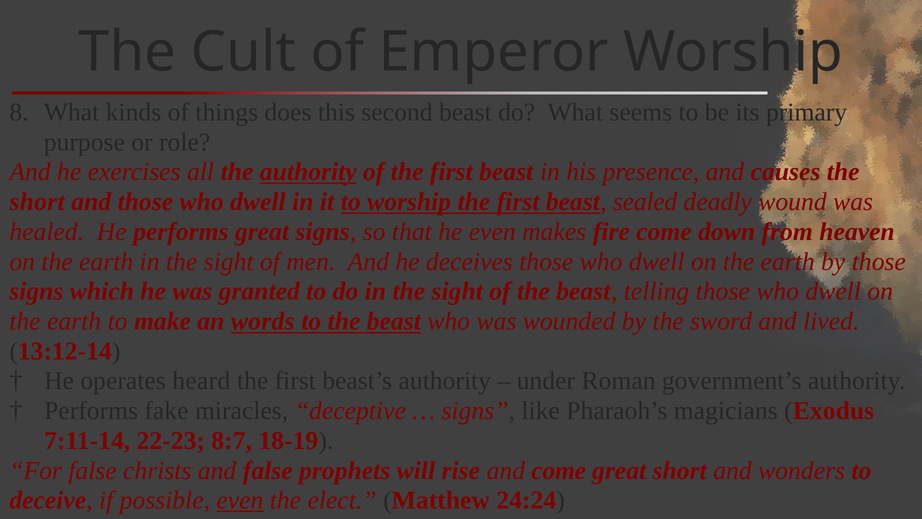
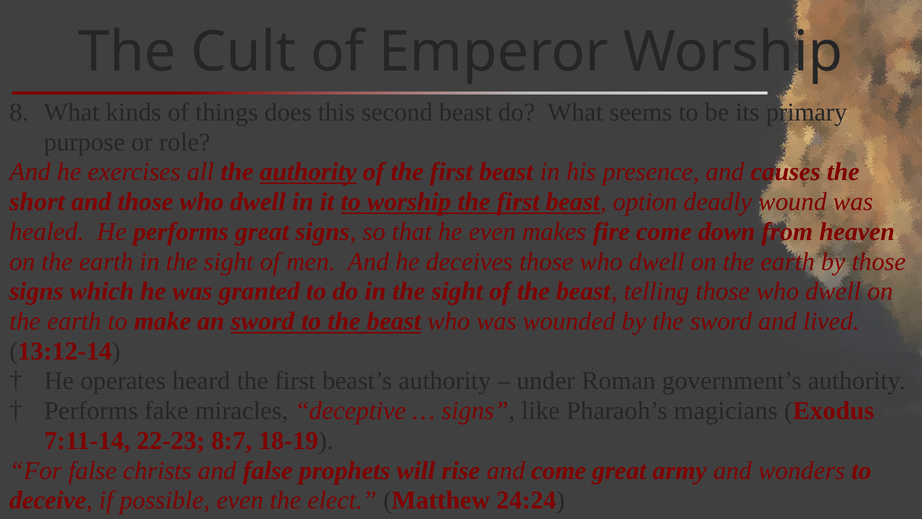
sealed: sealed -> option
an words: words -> sword
great short: short -> army
even at (240, 500) underline: present -> none
